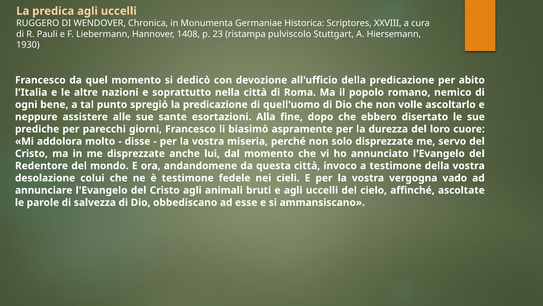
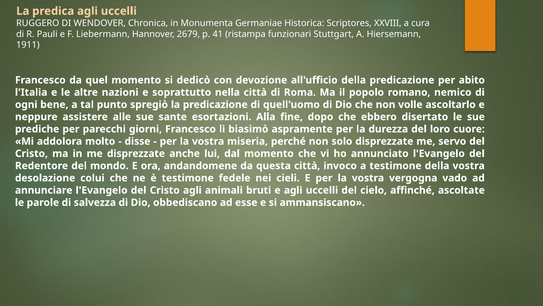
1408: 1408 -> 2679
23: 23 -> 41
pulviscolo: pulviscolo -> funzionari
1930: 1930 -> 1911
